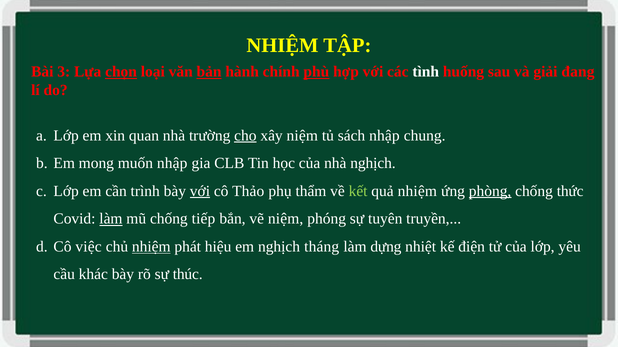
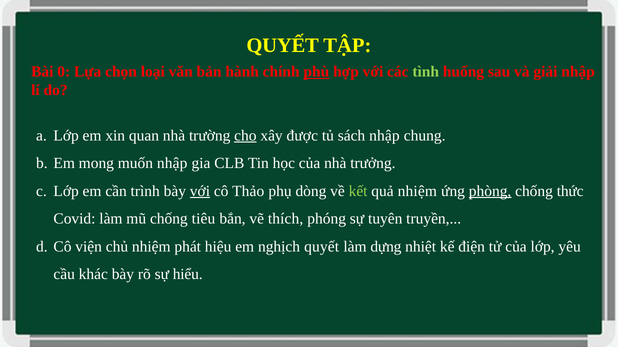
NHIỆM at (283, 46): NHIỆM -> QUYẾT
3: 3 -> 0
chọn underline: present -> none
bản underline: present -> none
tình colour: white -> light green
giải đang: đang -> nhập
xây niệm: niệm -> được
nhà nghịch: nghịch -> trưởng
thẩm: thẩm -> dòng
làm at (111, 219) underline: present -> none
tiếp: tiếp -> tiêu
vẽ niệm: niệm -> thích
việc: việc -> viện
nhiệm at (151, 247) underline: present -> none
nghịch tháng: tháng -> quyết
thúc: thúc -> hiểu
